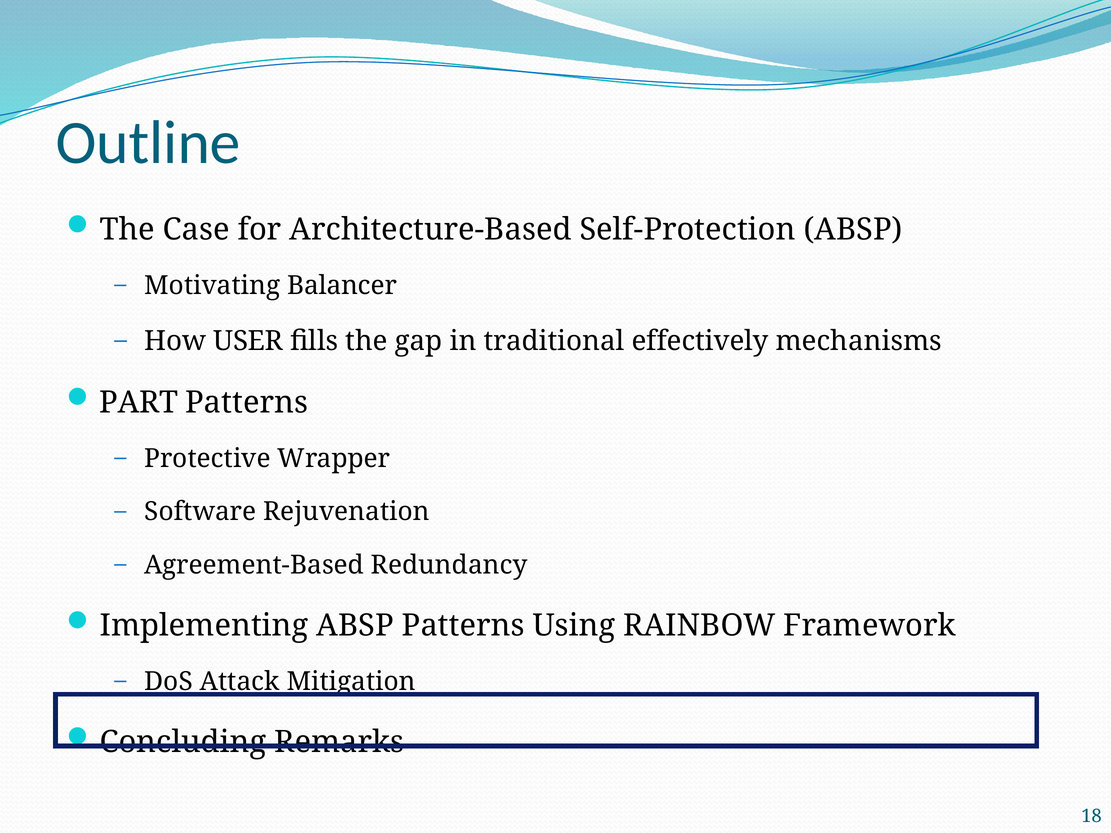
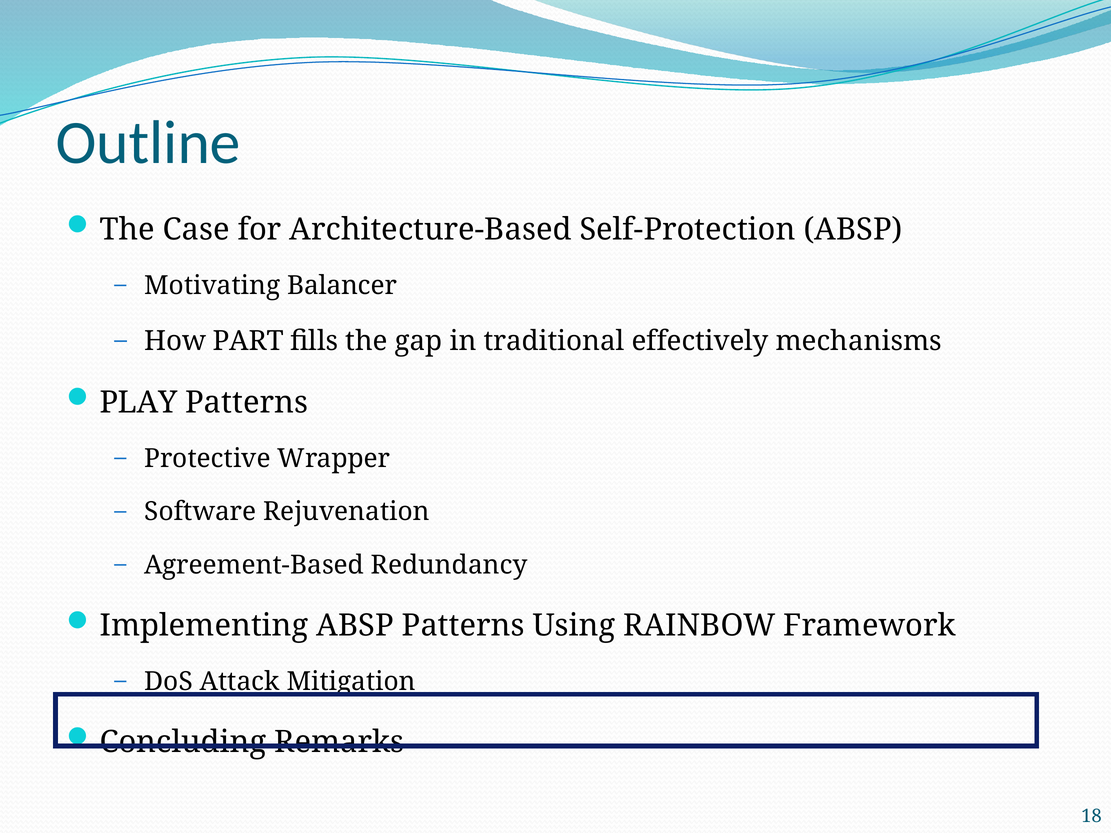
USER: USER -> PART
PART: PART -> PLAY
